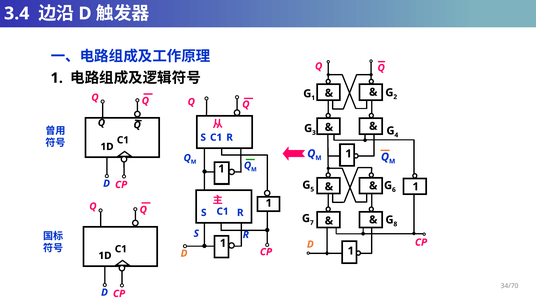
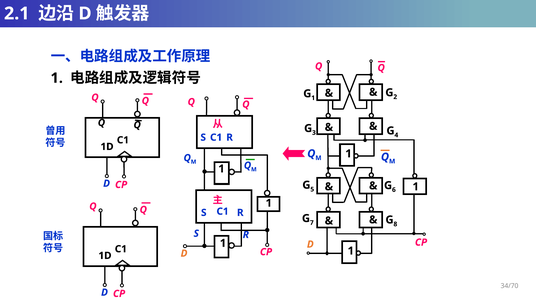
3.4: 3.4 -> 2.1
